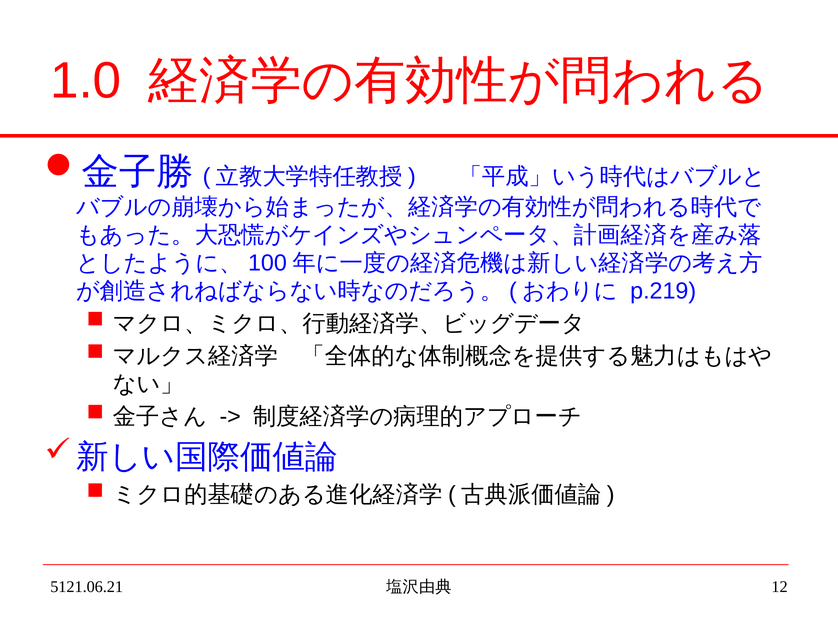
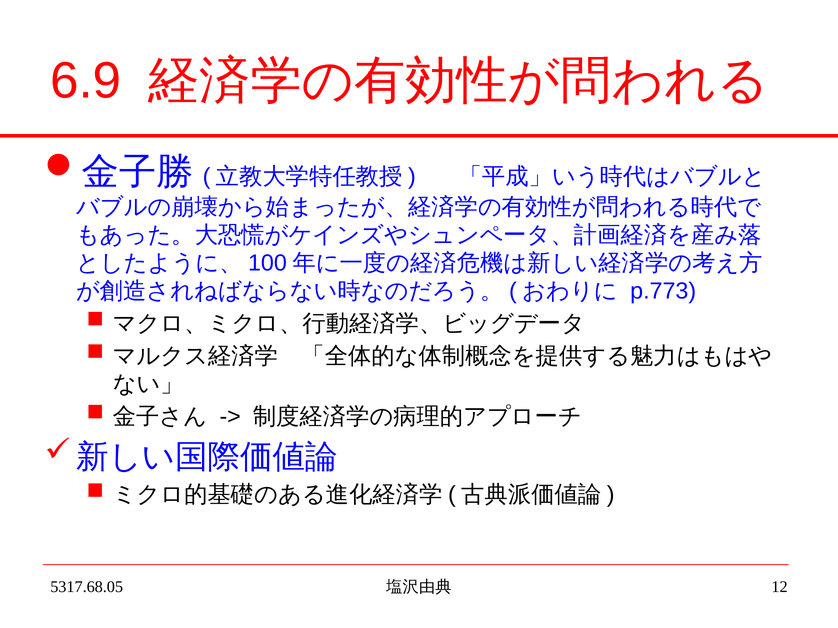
1.0: 1.0 -> 6.9
p.219: p.219 -> p.773
5121.06.21: 5121.06.21 -> 5317.68.05
